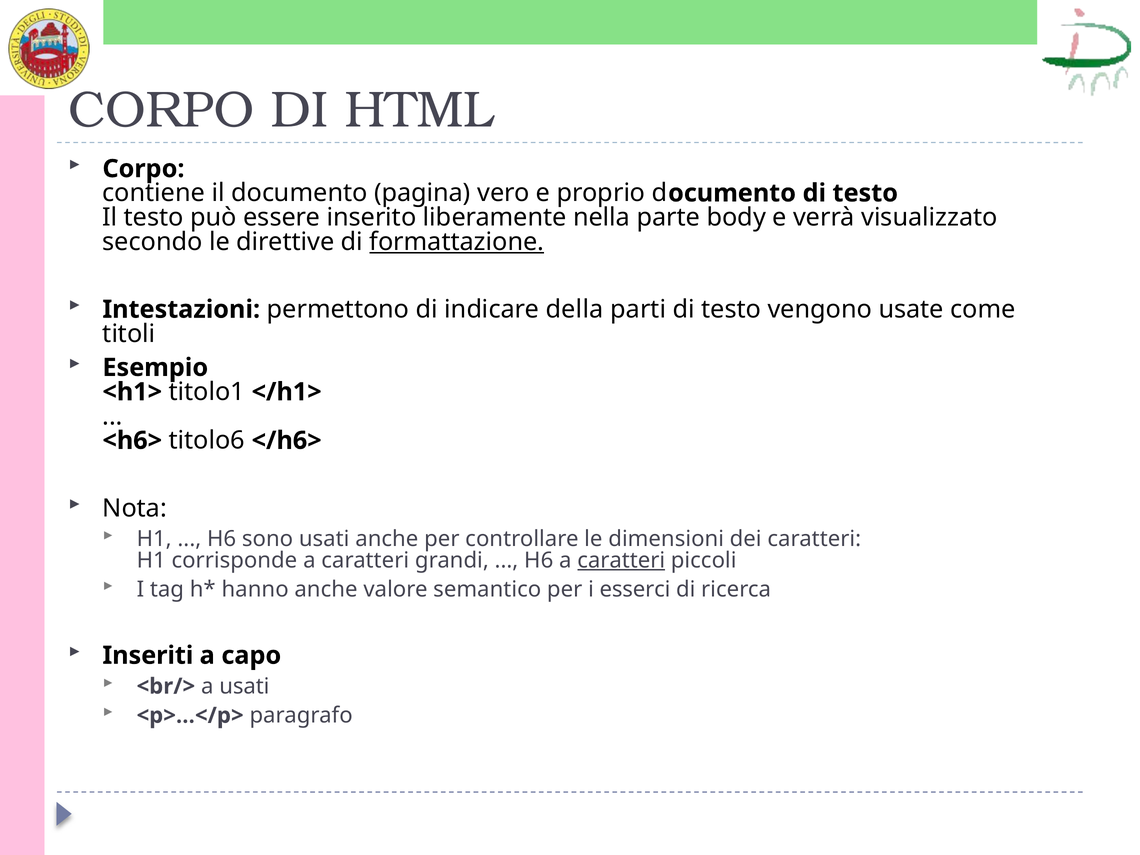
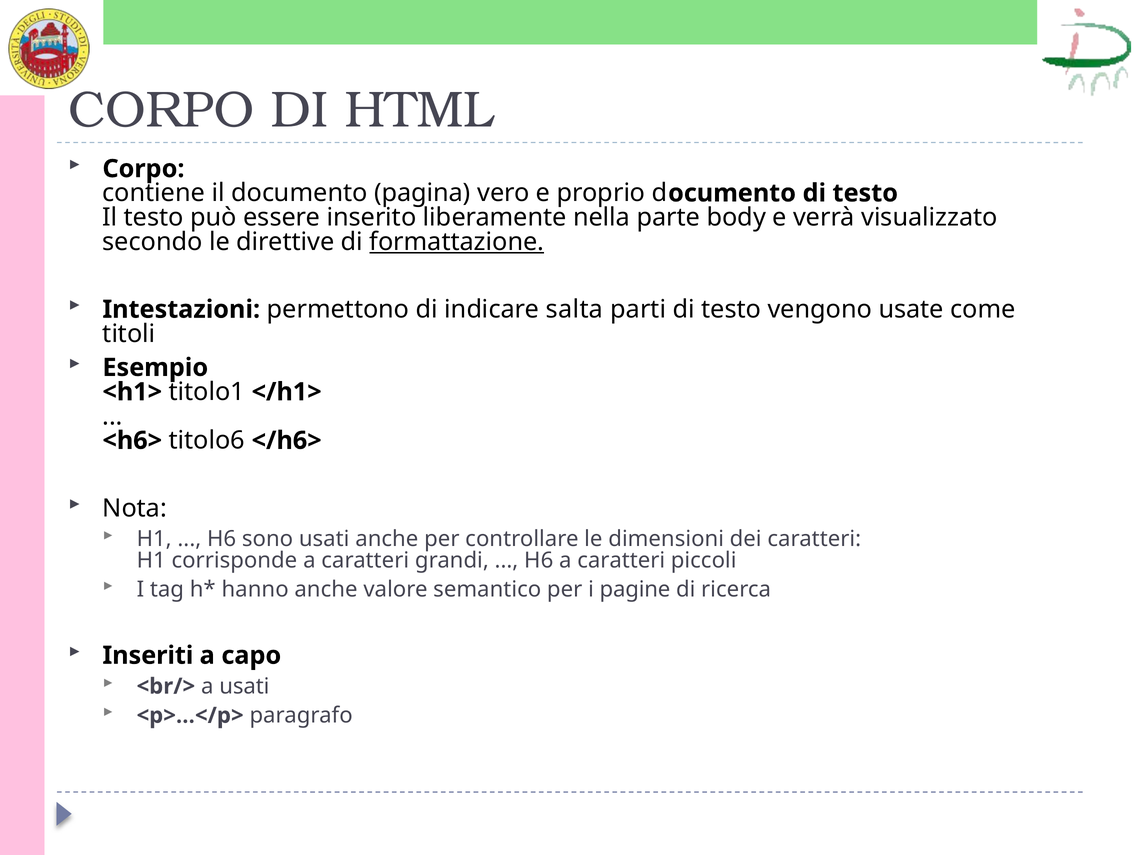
della: della -> salta
caratteri at (621, 560) underline: present -> none
esserci: esserci -> pagine
